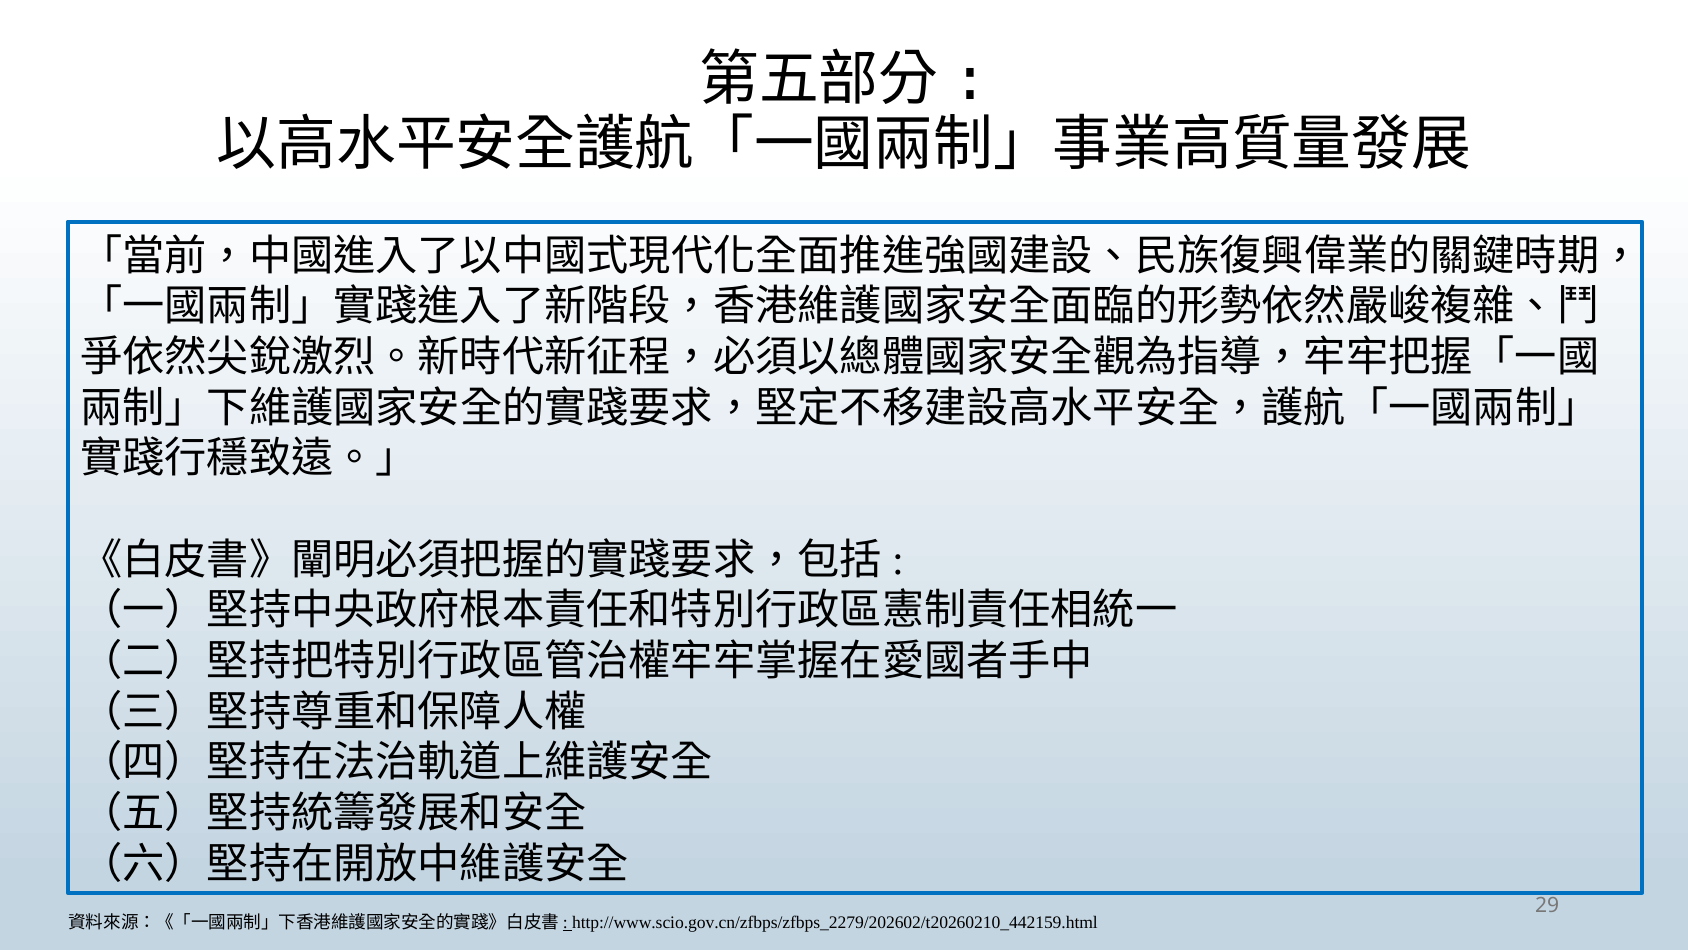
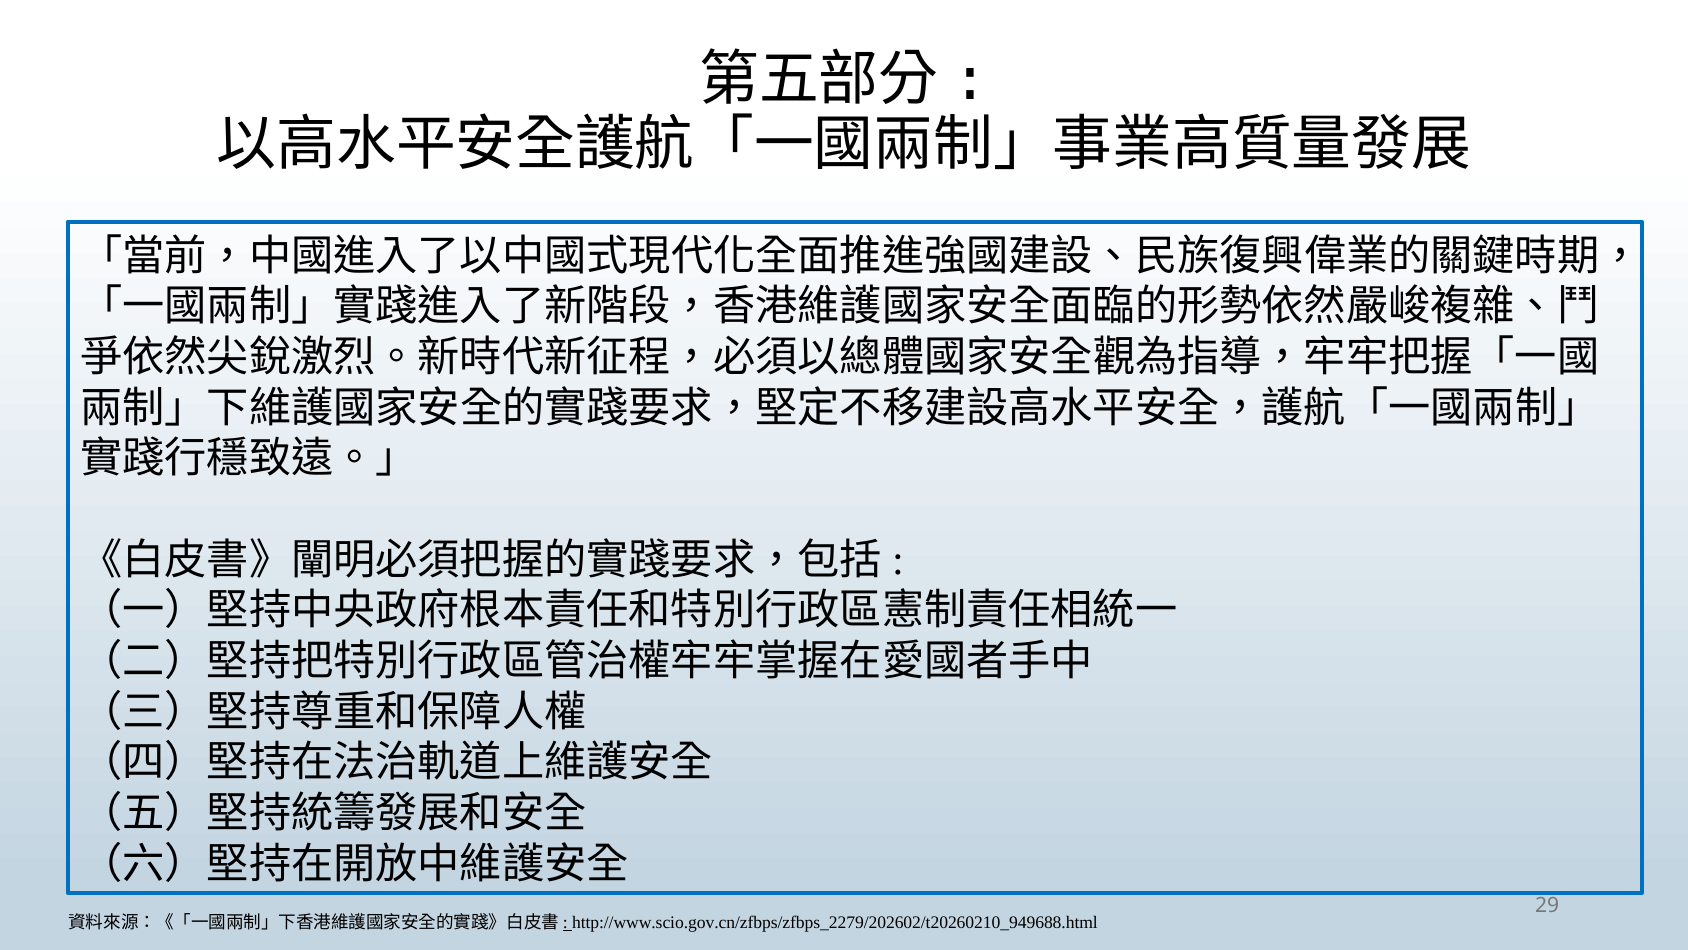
http://www.scio.gov.cn/zfbps/zfbps_2279/202602/t20260210_442159.html: http://www.scio.gov.cn/zfbps/zfbps_2279/202602/t20260210_442159.html -> http://www.scio.gov.cn/zfbps/zfbps_2279/202602/t20260210_949688.html
